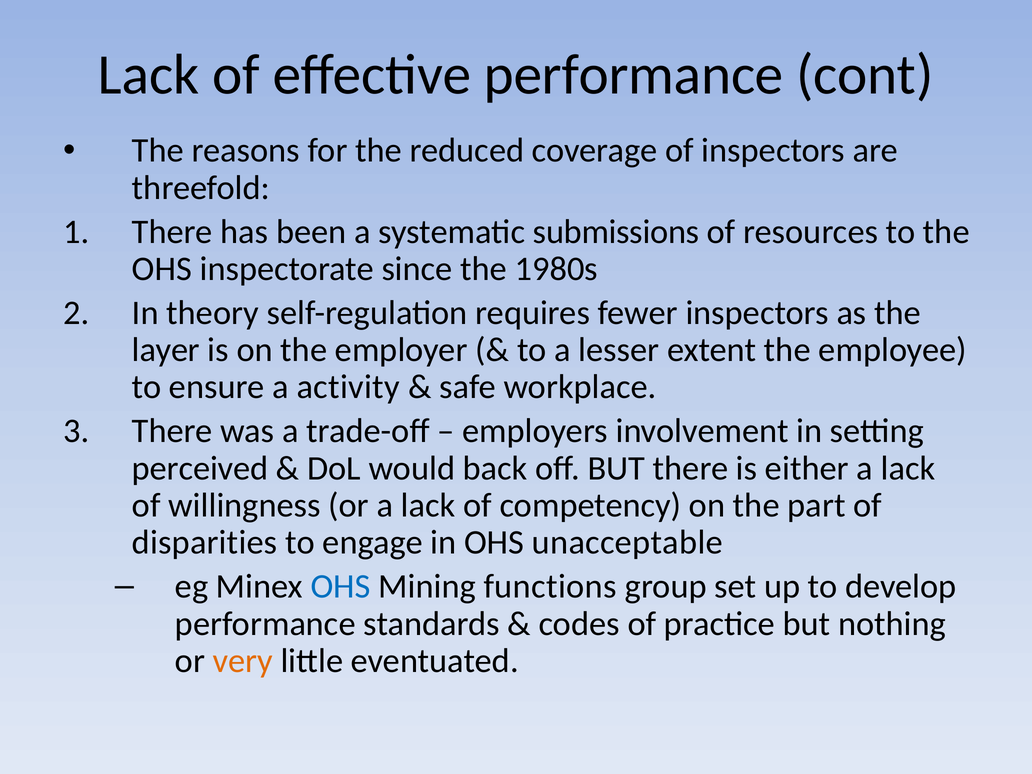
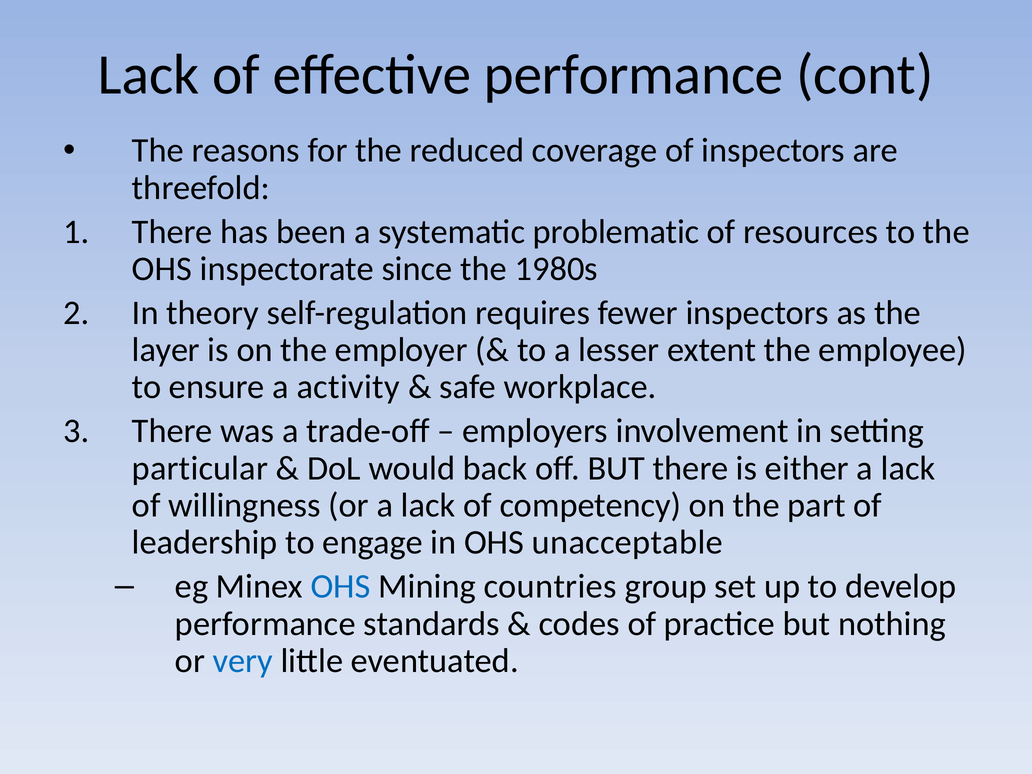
submissions: submissions -> problematic
perceived: perceived -> particular
disparities: disparities -> leadership
functions: functions -> countries
very colour: orange -> blue
